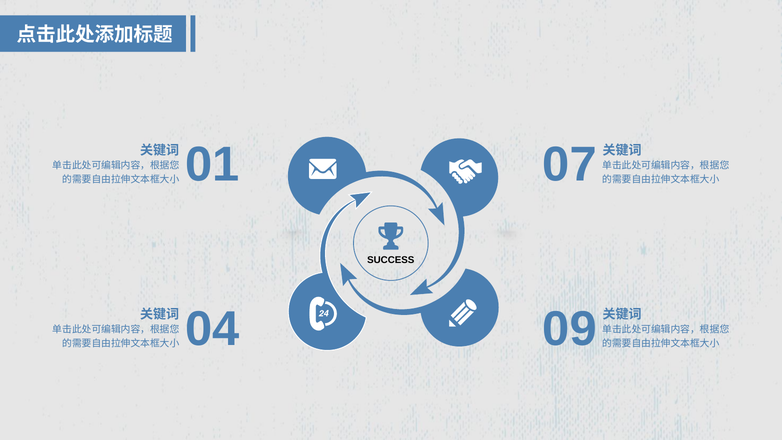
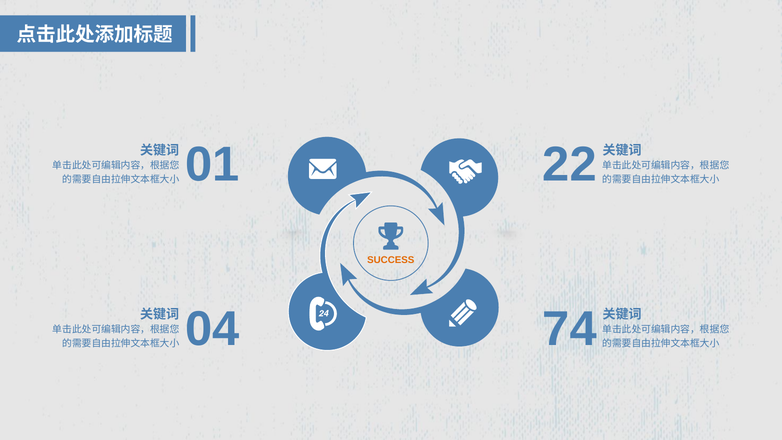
07: 07 -> 22
SUCCESS colour: black -> orange
09: 09 -> 74
